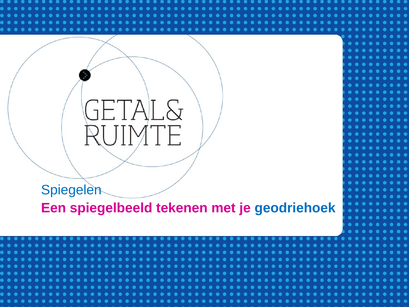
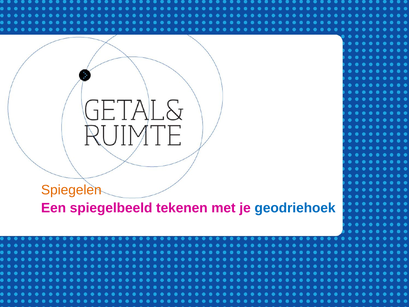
Spiegelen colour: blue -> orange
